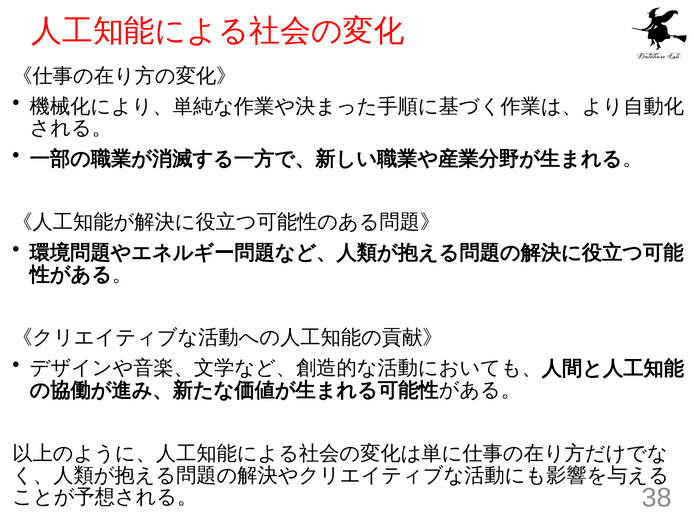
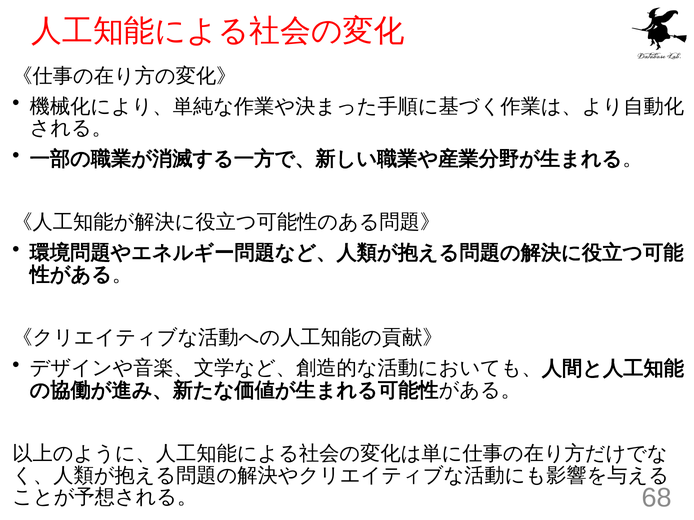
38: 38 -> 68
